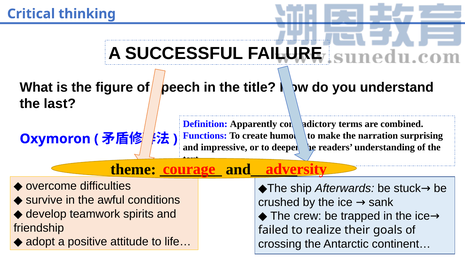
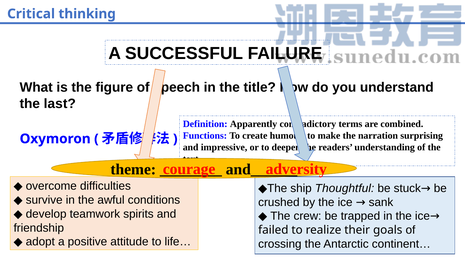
Afterwards: Afterwards -> Thoughtful
